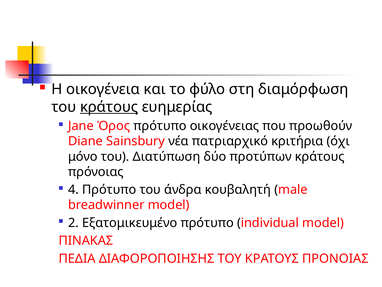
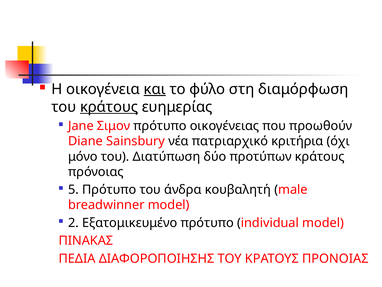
και underline: none -> present
Όρος: Όρος -> Σιμον
4: 4 -> 5
